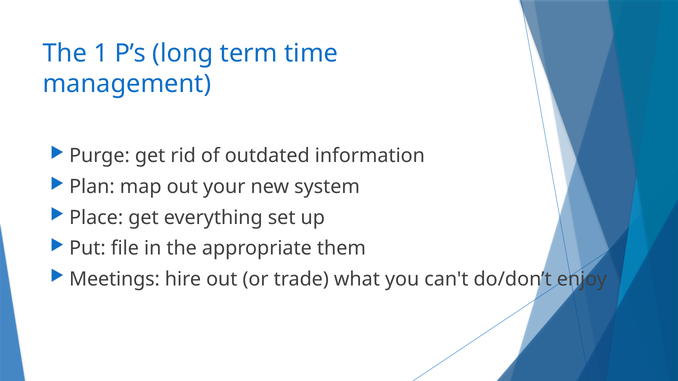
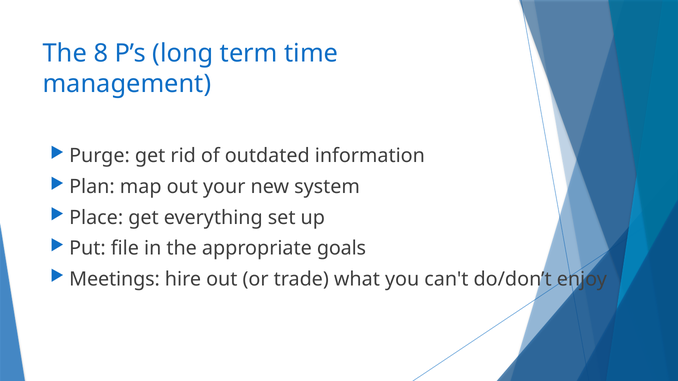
1: 1 -> 8
them: them -> goals
